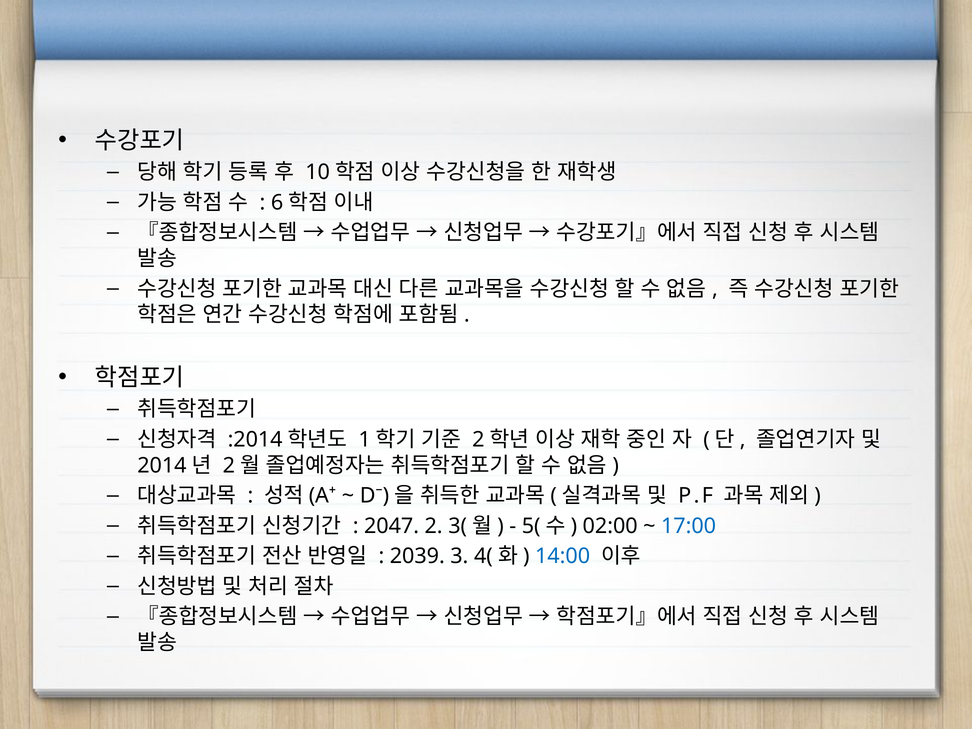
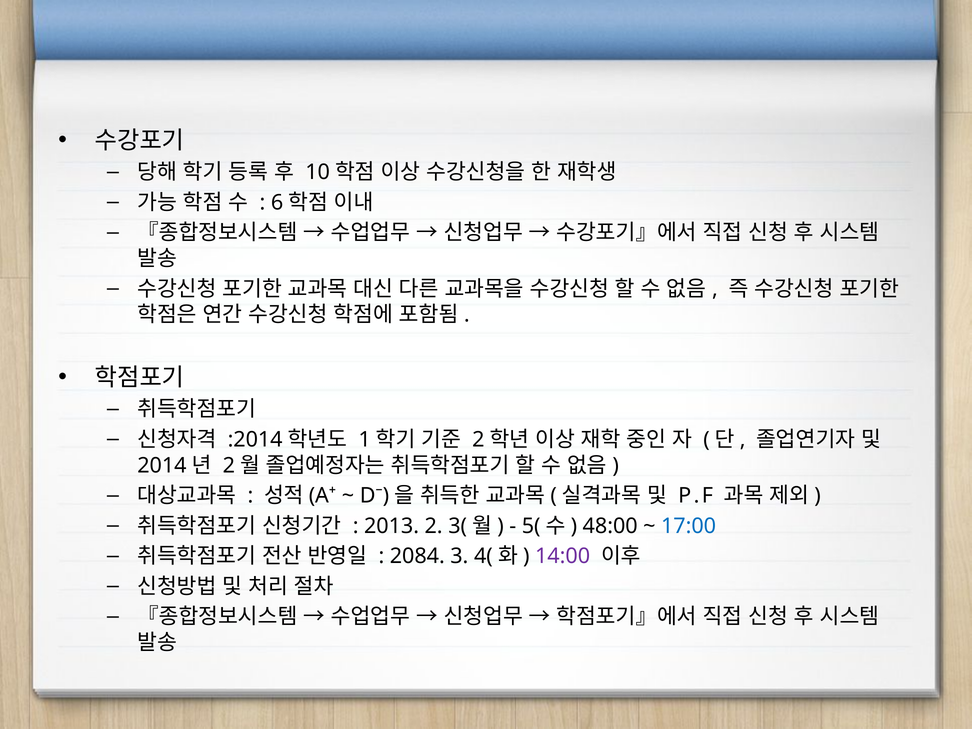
2047: 2047 -> 2013
02:00: 02:00 -> 48:00
2039: 2039 -> 2084
14:00 colour: blue -> purple
